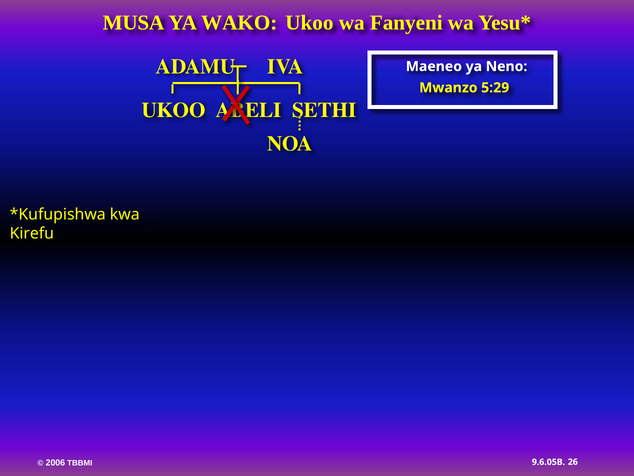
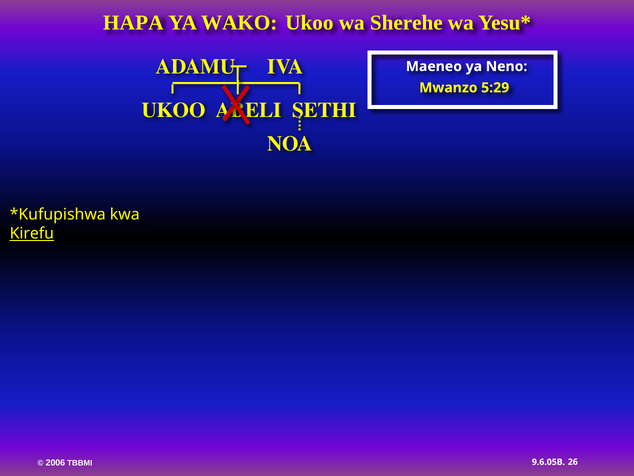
MUSA: MUSA -> HAPA
Fanyeni: Fanyeni -> Sherehe
Kirefu underline: none -> present
